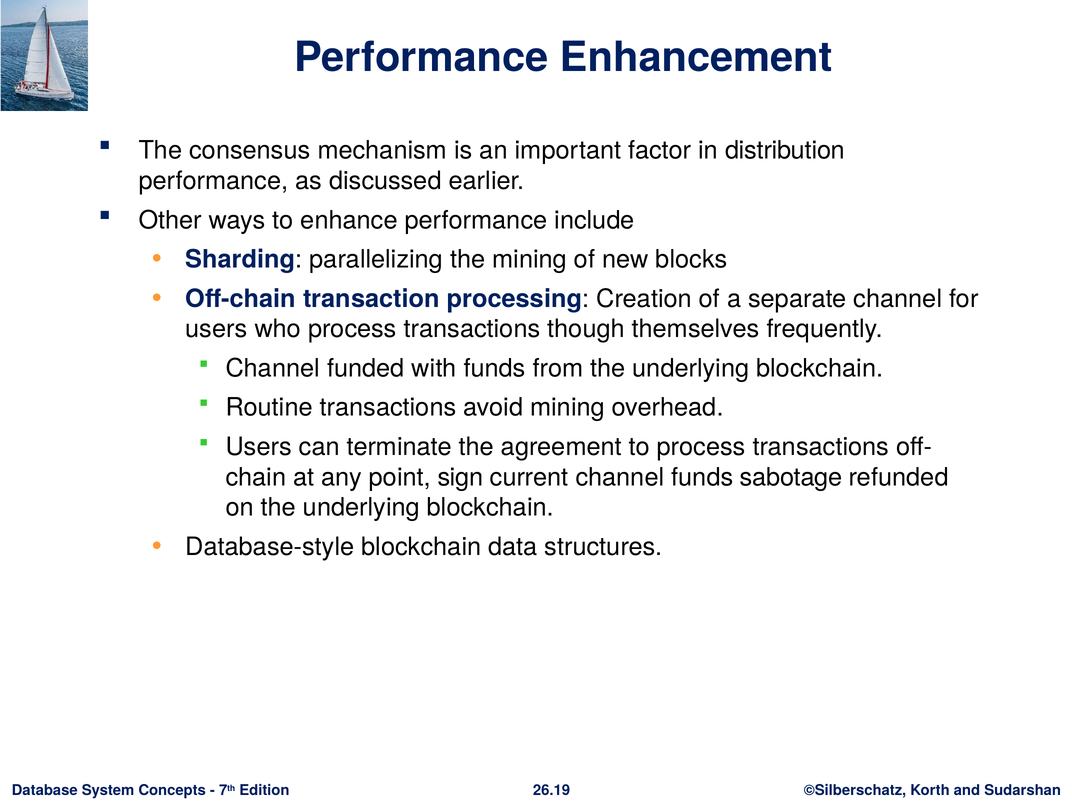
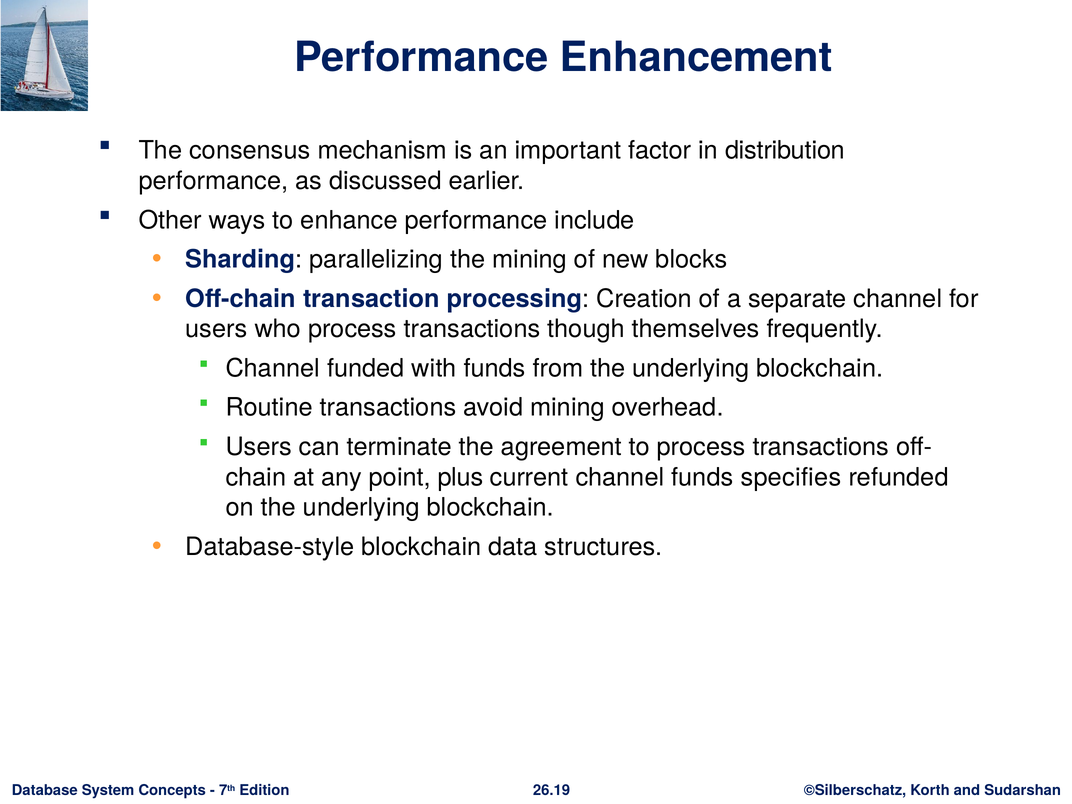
sign: sign -> plus
sabotage: sabotage -> specifies
